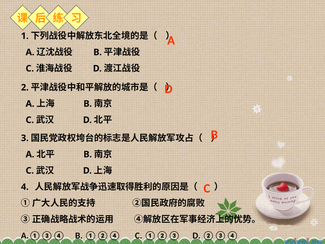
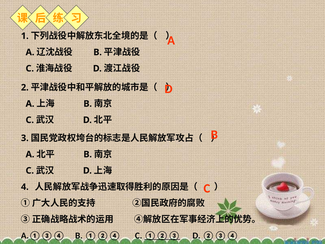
①②③ underline: none -> present
